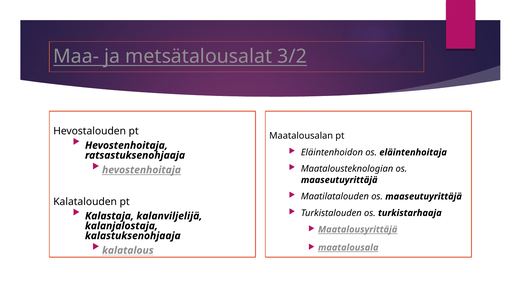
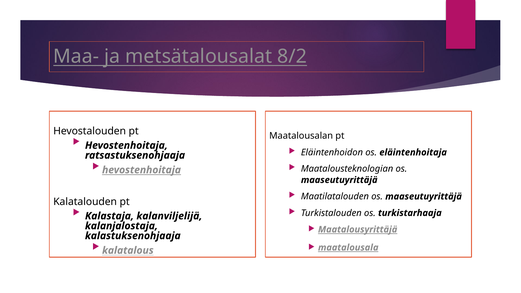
3/2: 3/2 -> 8/2
